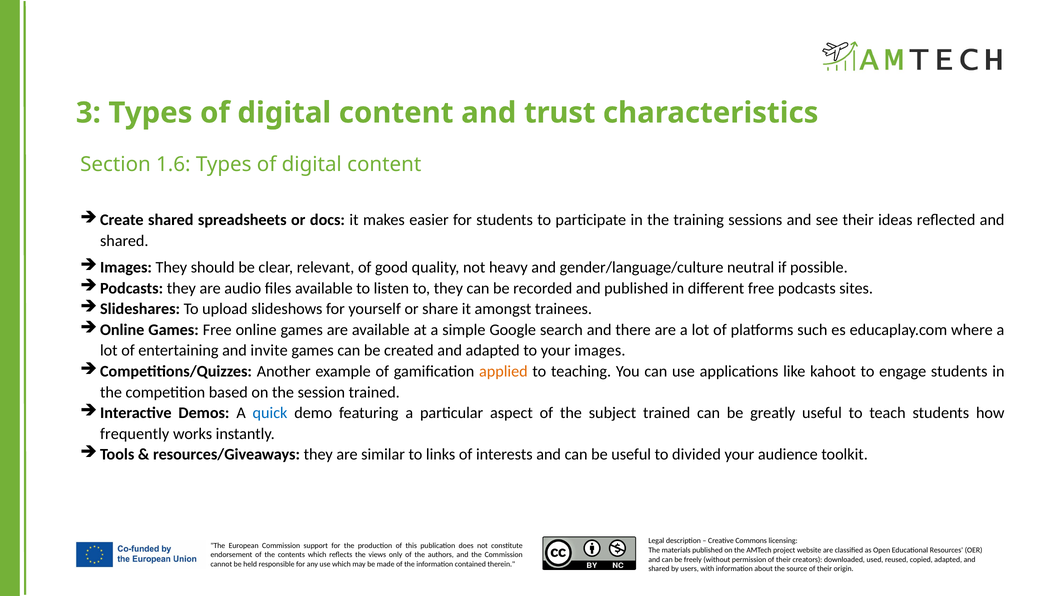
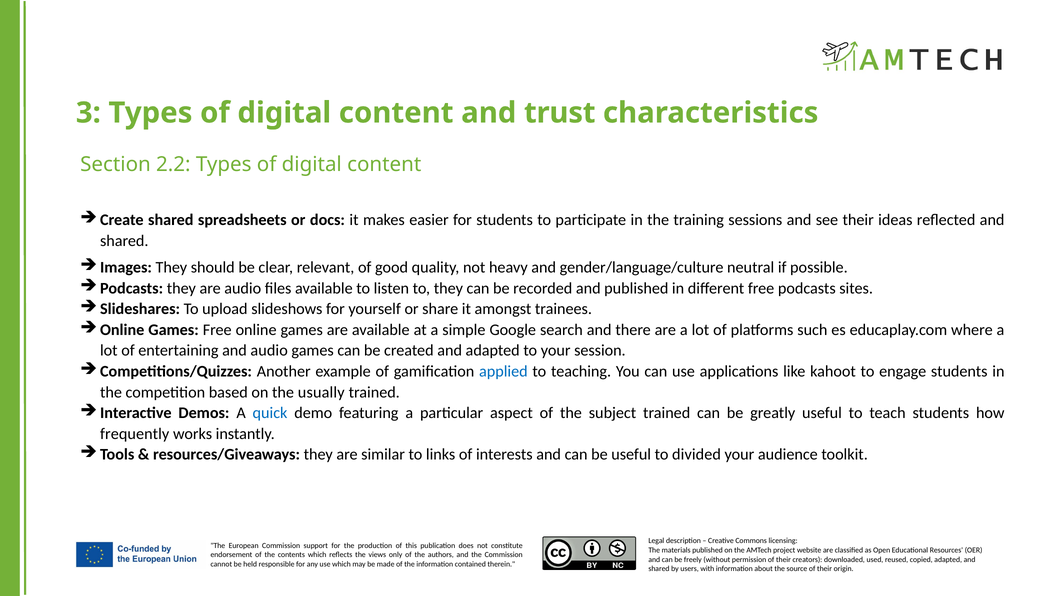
1.6: 1.6 -> 2.2
and invite: invite -> audio
your images: images -> session
applied colour: orange -> blue
session: session -> usually
